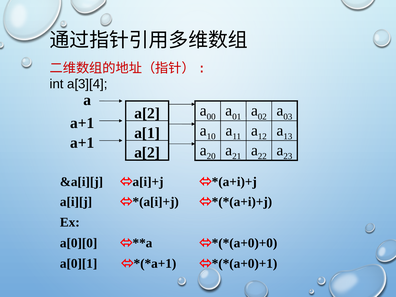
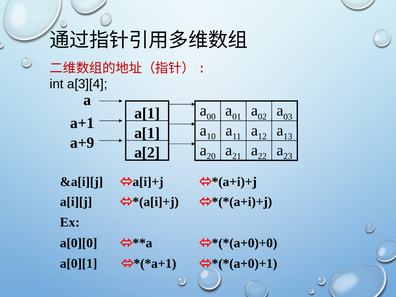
a[2 at (147, 113): a[2 -> a[1
a+1 at (82, 143): a+1 -> a+9
